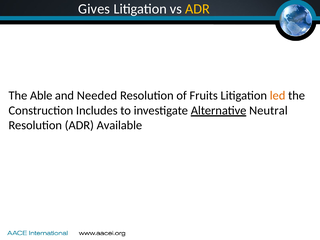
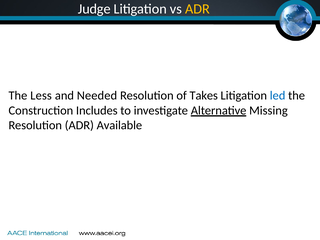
Gives: Gives -> Judge
Able: Able -> Less
Fruits: Fruits -> Takes
led colour: orange -> blue
Neutral: Neutral -> Missing
